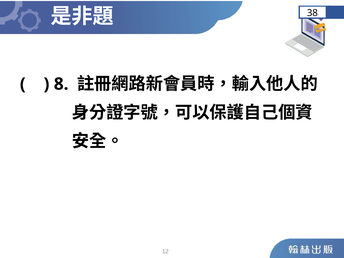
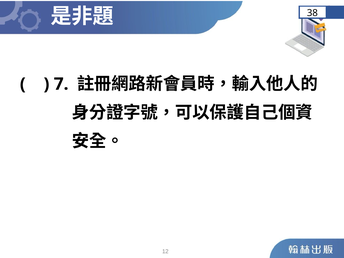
8: 8 -> 7
